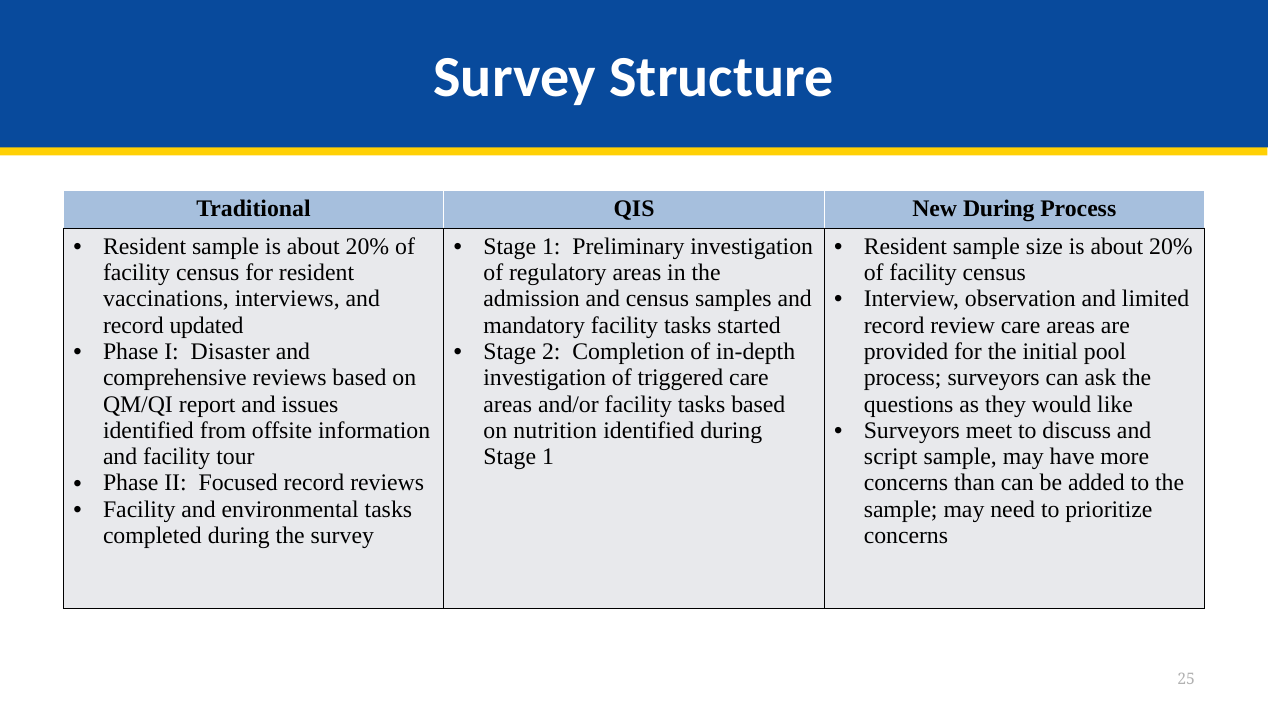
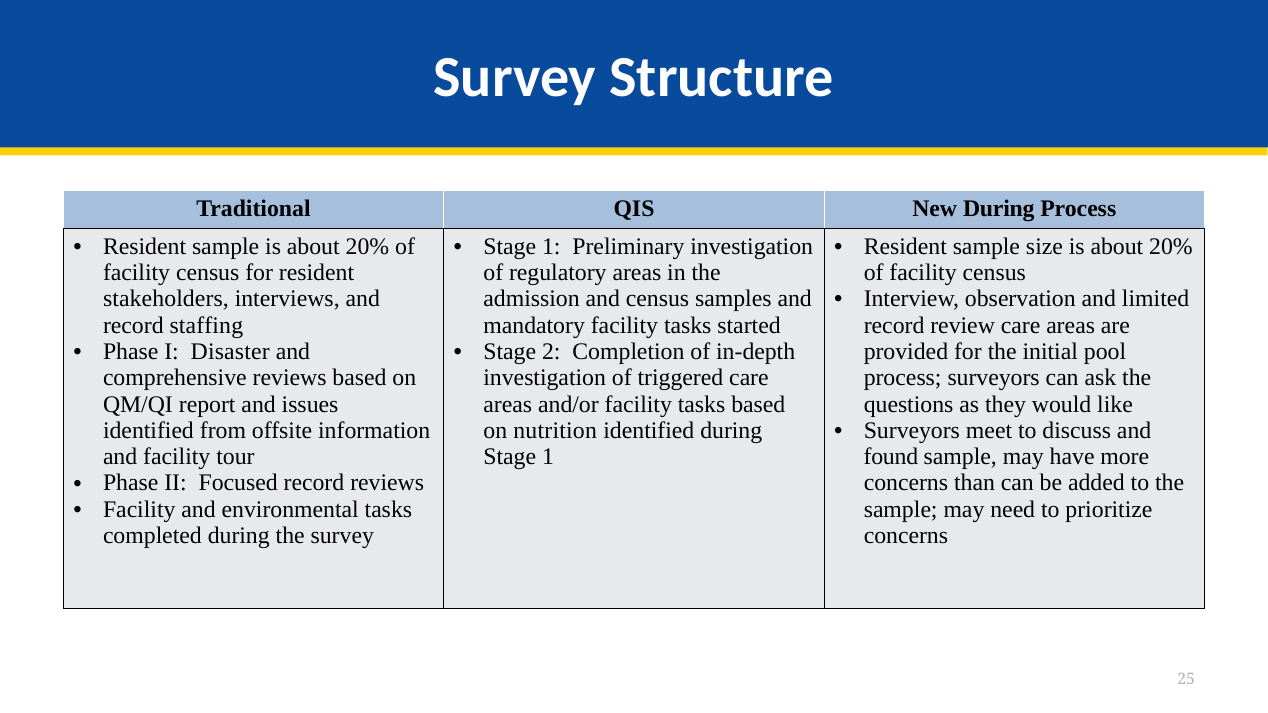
vaccinations: vaccinations -> stakeholders
updated: updated -> staffing
script: script -> found
